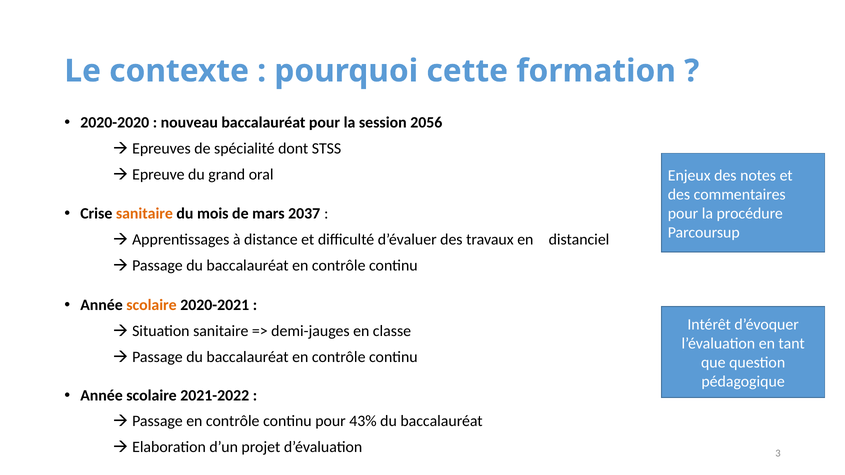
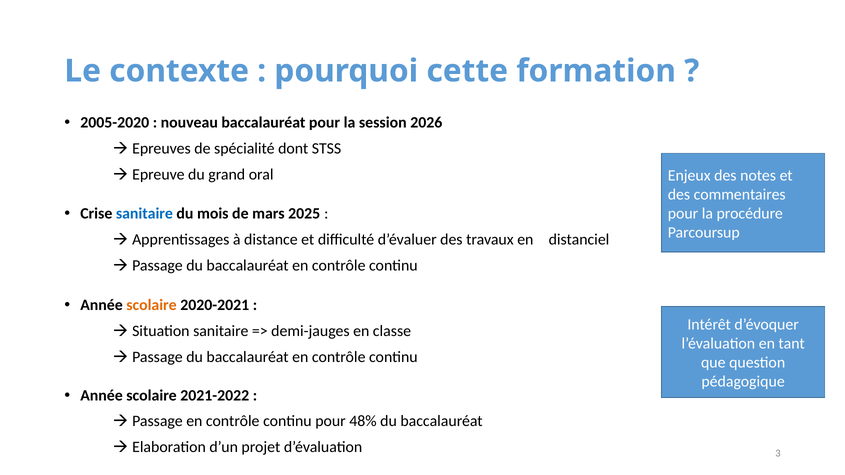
2020-2020: 2020-2020 -> 2005-2020
2056: 2056 -> 2026
sanitaire at (144, 214) colour: orange -> blue
2037: 2037 -> 2025
43%: 43% -> 48%
